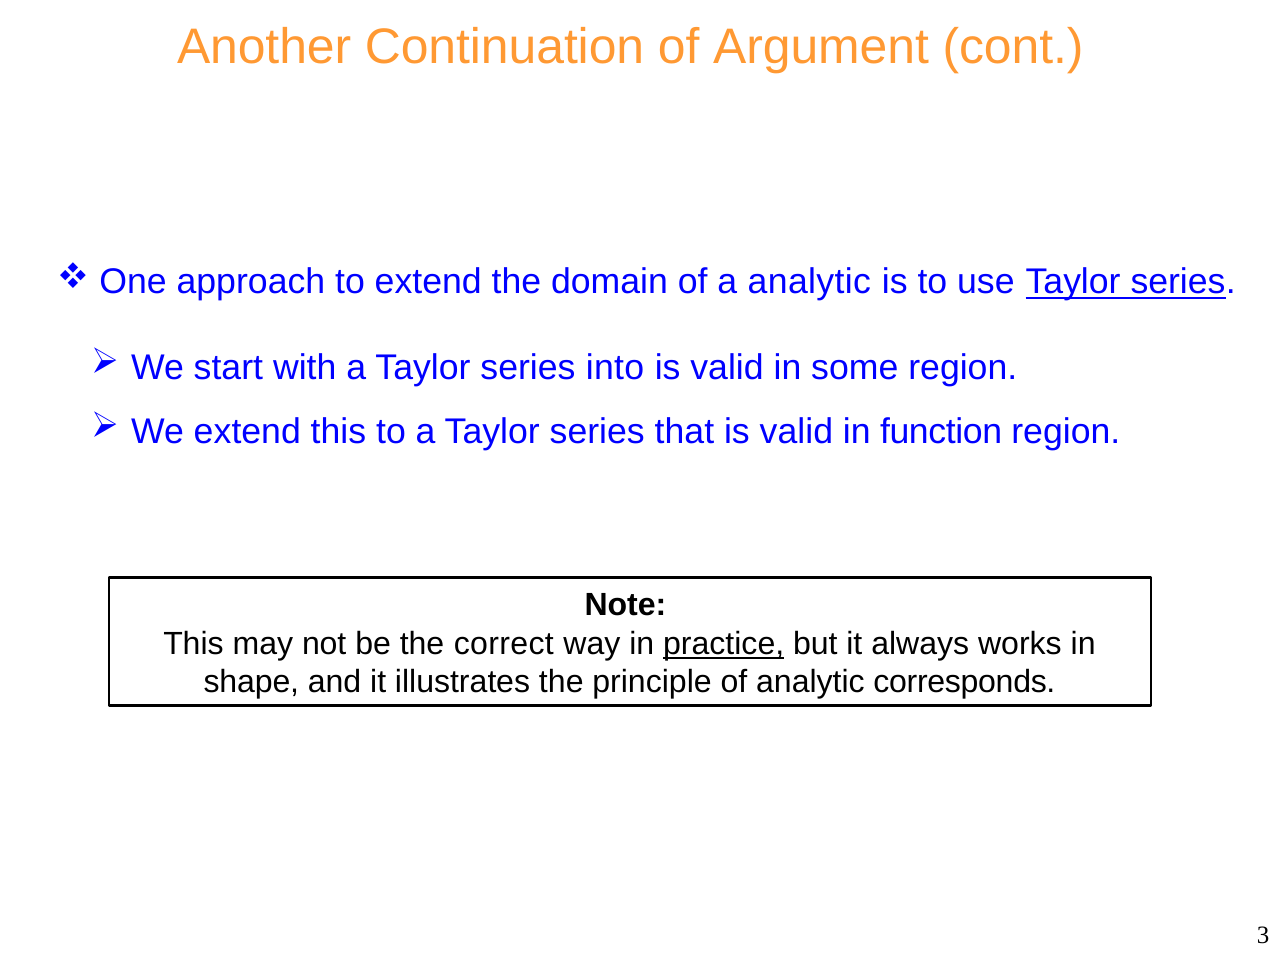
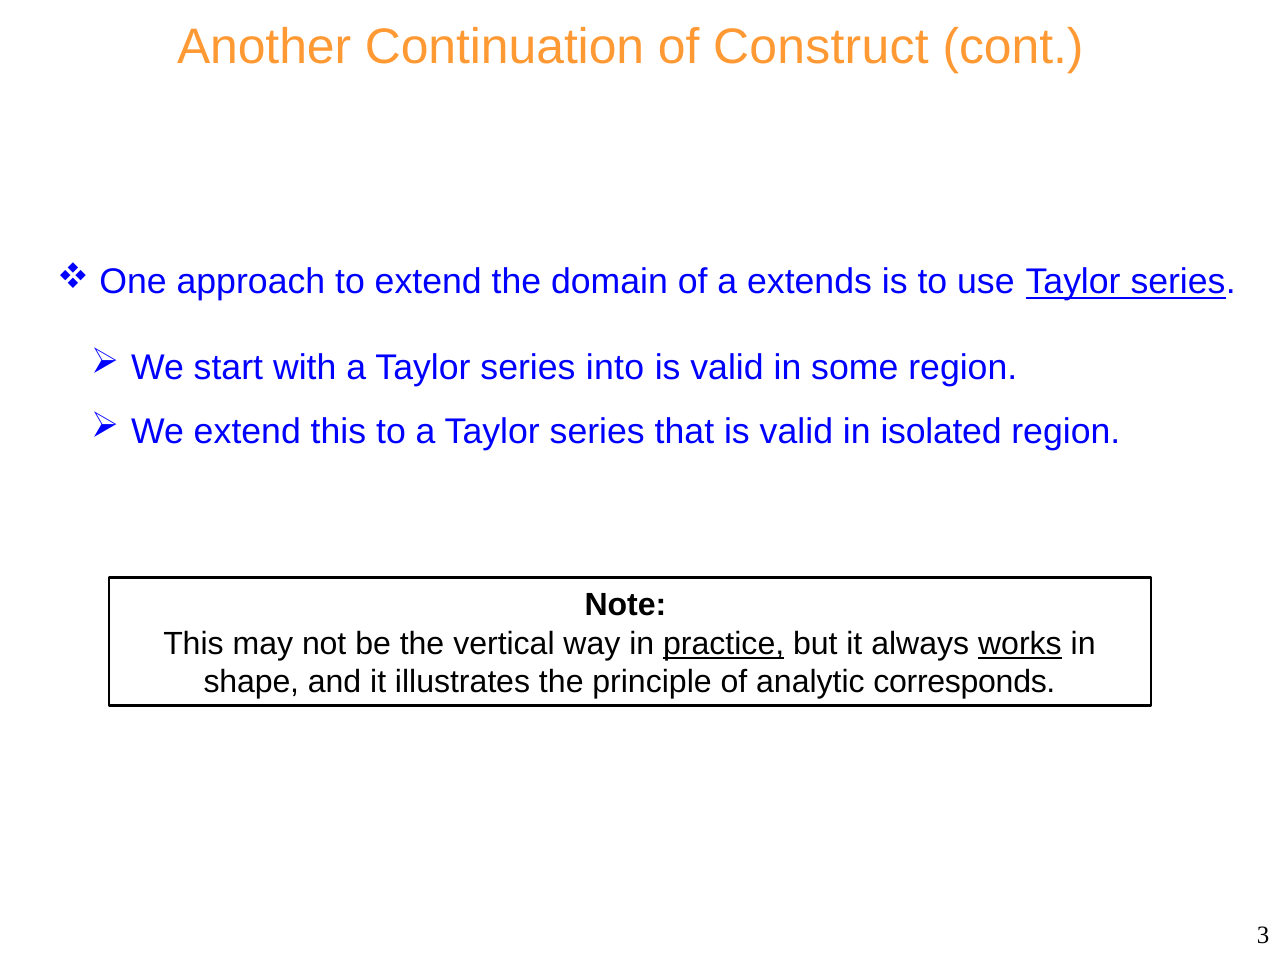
Argument: Argument -> Construct
a analytic: analytic -> extends
function: function -> isolated
correct: correct -> vertical
works underline: none -> present
